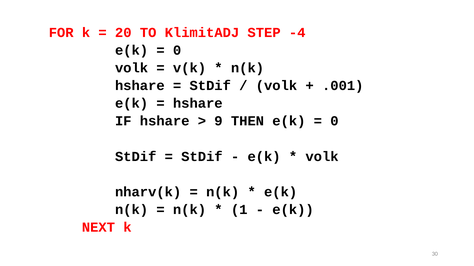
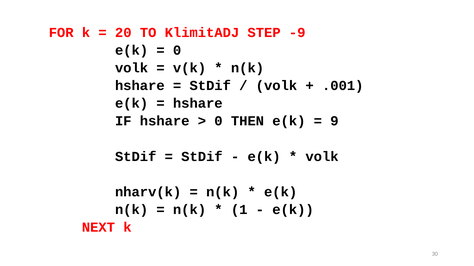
-4: -4 -> -9
9 at (218, 121): 9 -> 0
0 at (334, 121): 0 -> 9
